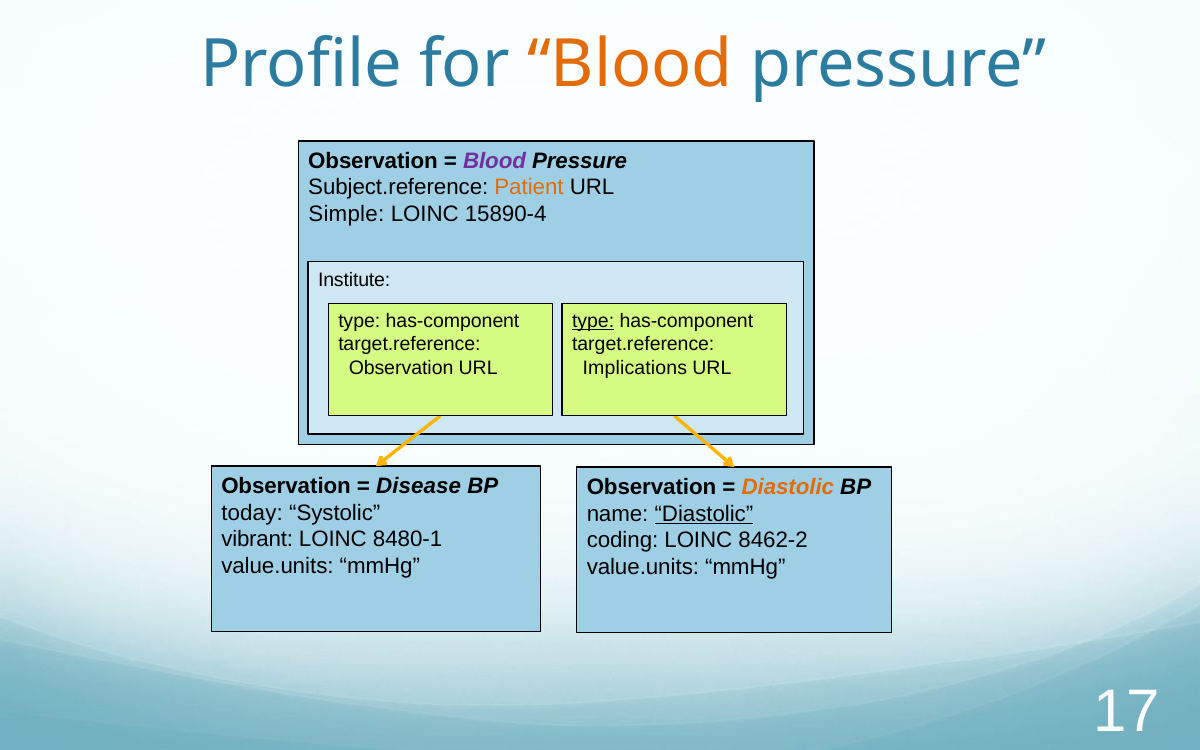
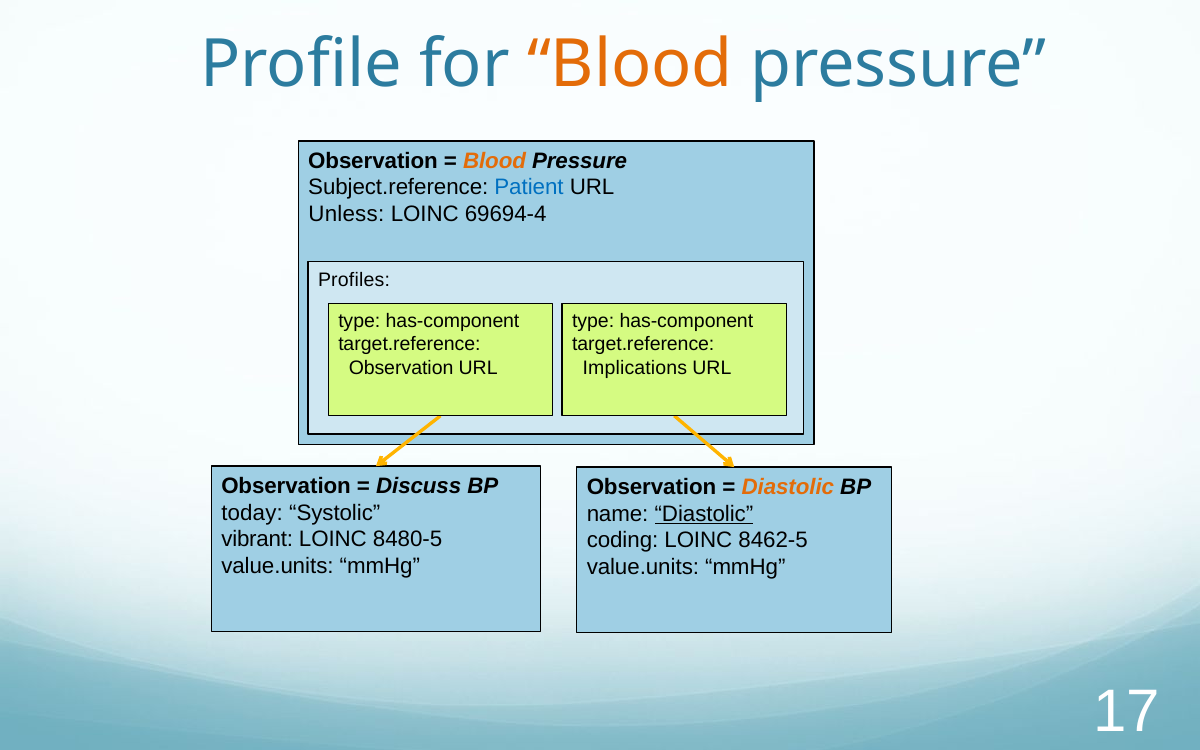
Blood at (494, 161) colour: purple -> orange
Patient colour: orange -> blue
Simple: Simple -> Unless
15890-4: 15890-4 -> 69694-4
Institute: Institute -> Profiles
type at (593, 321) underline: present -> none
Disease: Disease -> Discuss
8480-1: 8480-1 -> 8480-5
8462-2: 8462-2 -> 8462-5
